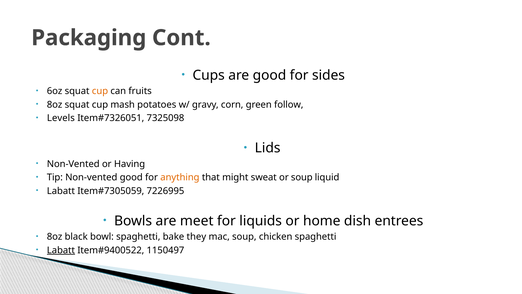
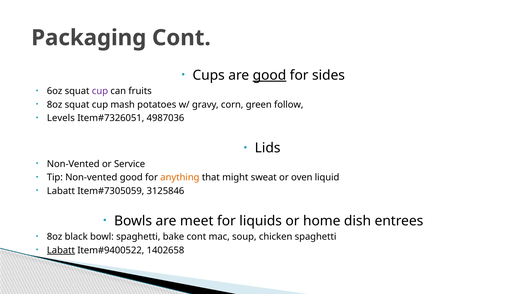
good at (269, 75) underline: none -> present
cup at (100, 91) colour: orange -> purple
7325098: 7325098 -> 4987036
Having: Having -> Service
or soup: soup -> oven
7226995: 7226995 -> 3125846
bake they: they -> cont
1150497: 1150497 -> 1402658
